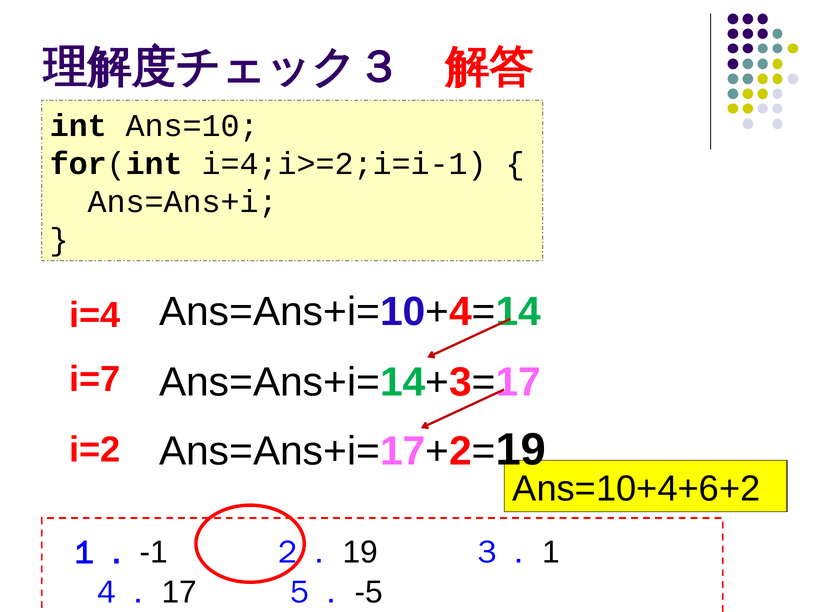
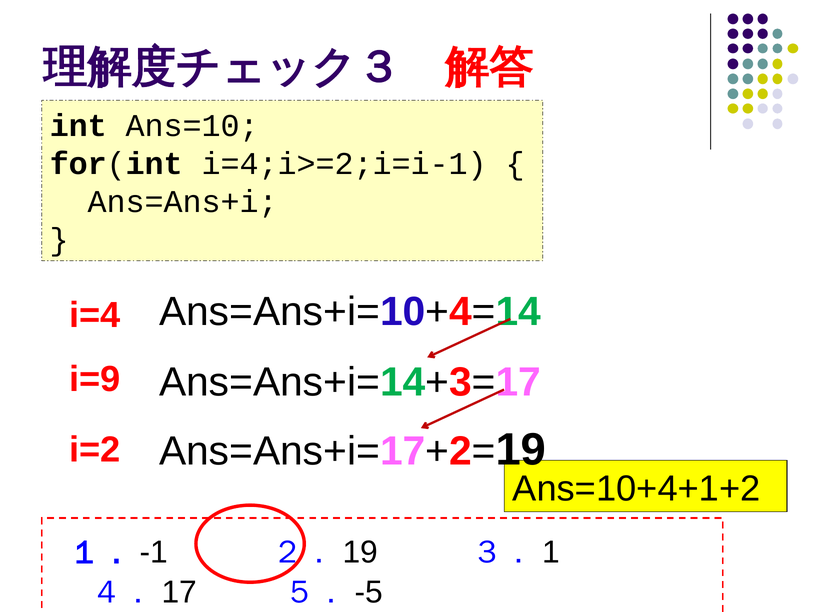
i=7: i=7 -> i=9
Ans=10+4+6+2: Ans=10+4+6+2 -> Ans=10+4+1+2
